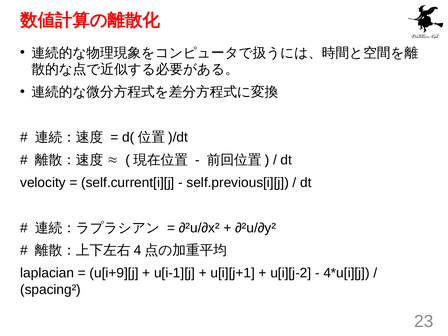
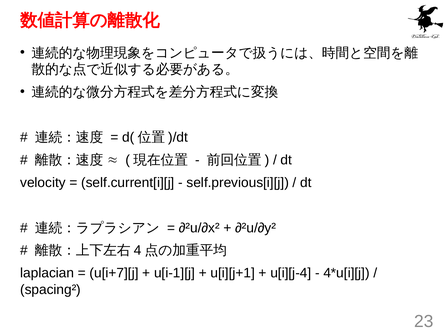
u[i+9][j: u[i+9][j -> u[i+7][j
u[i][j-2: u[i][j-2 -> u[i][j-4
